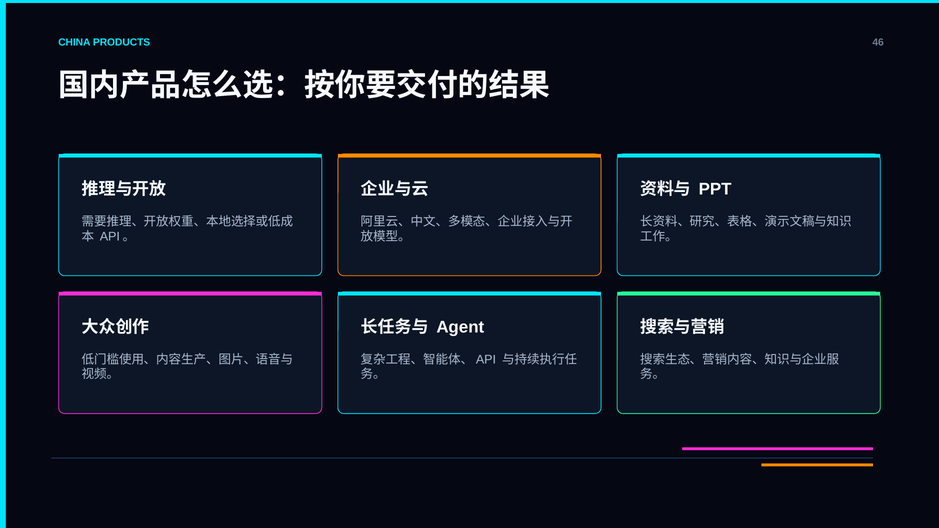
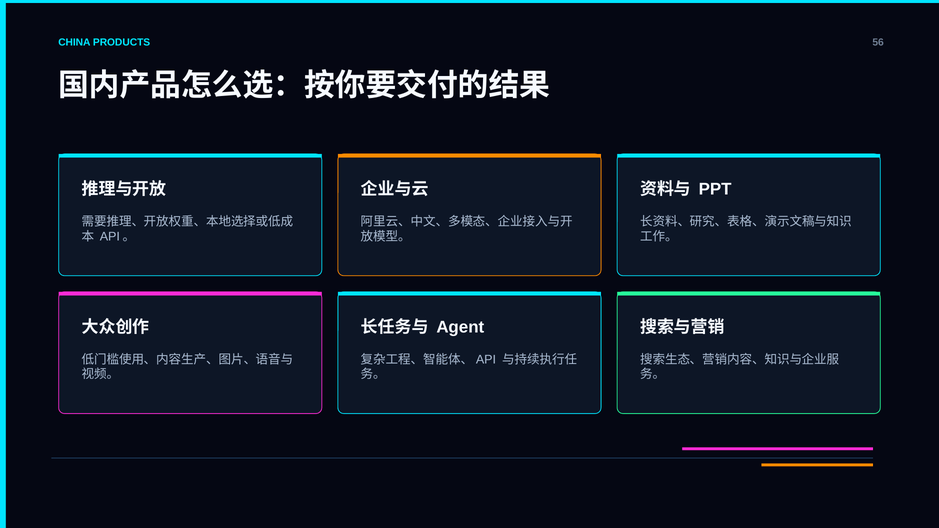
46: 46 -> 56
